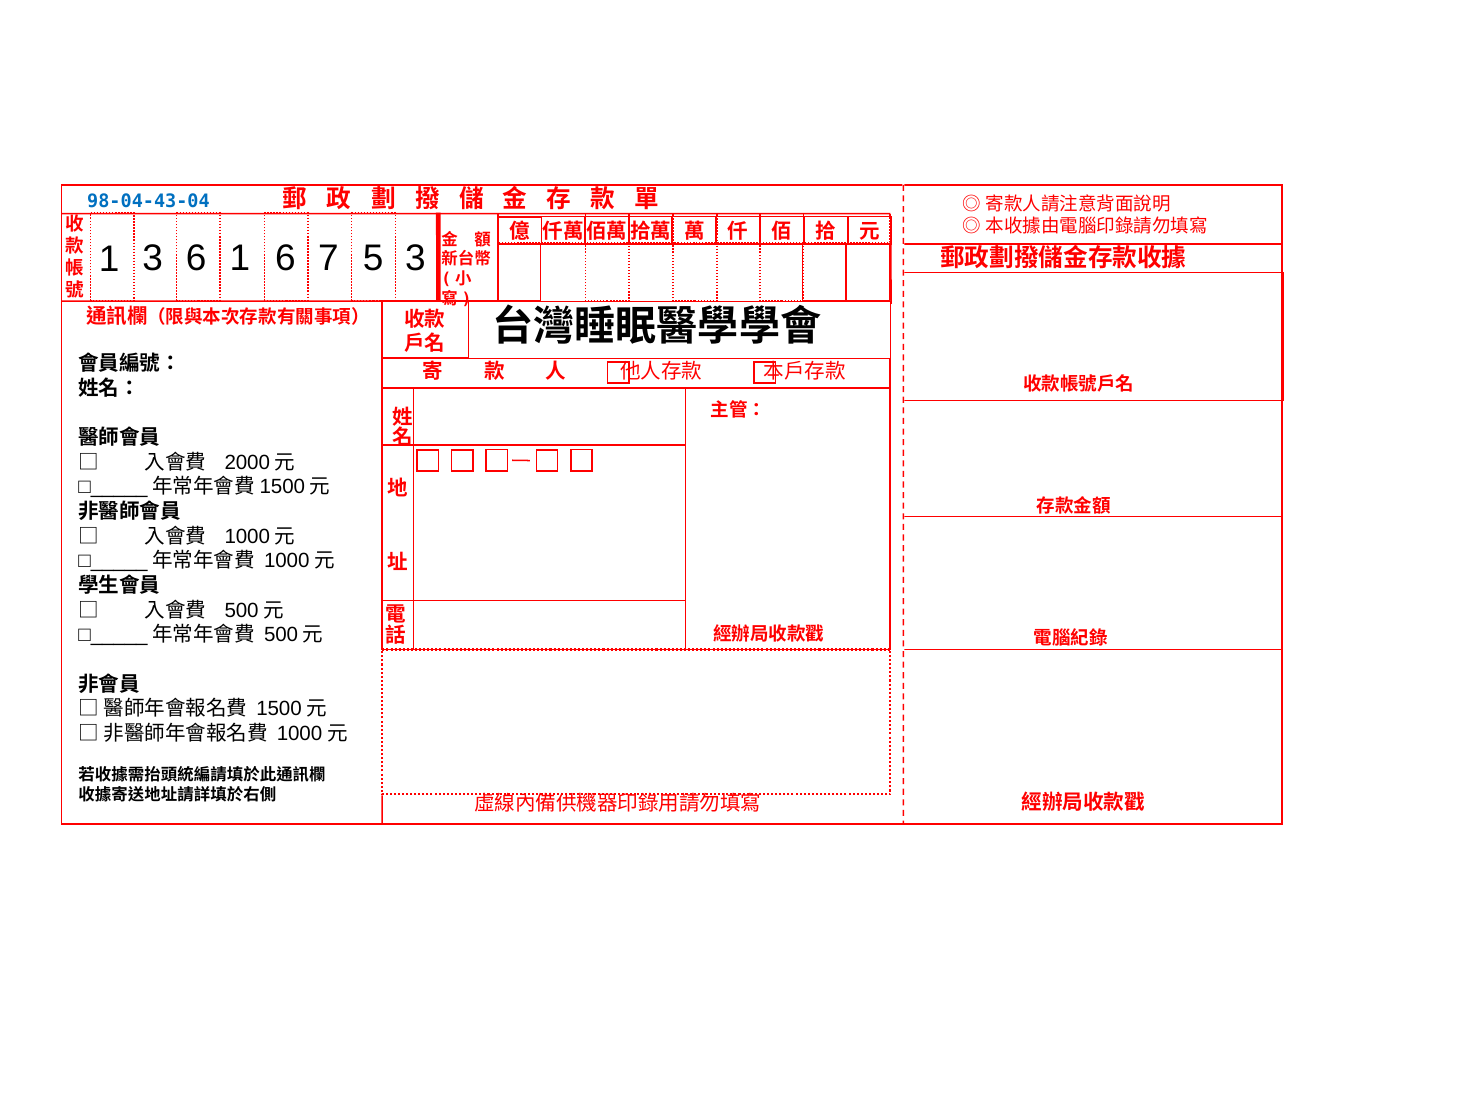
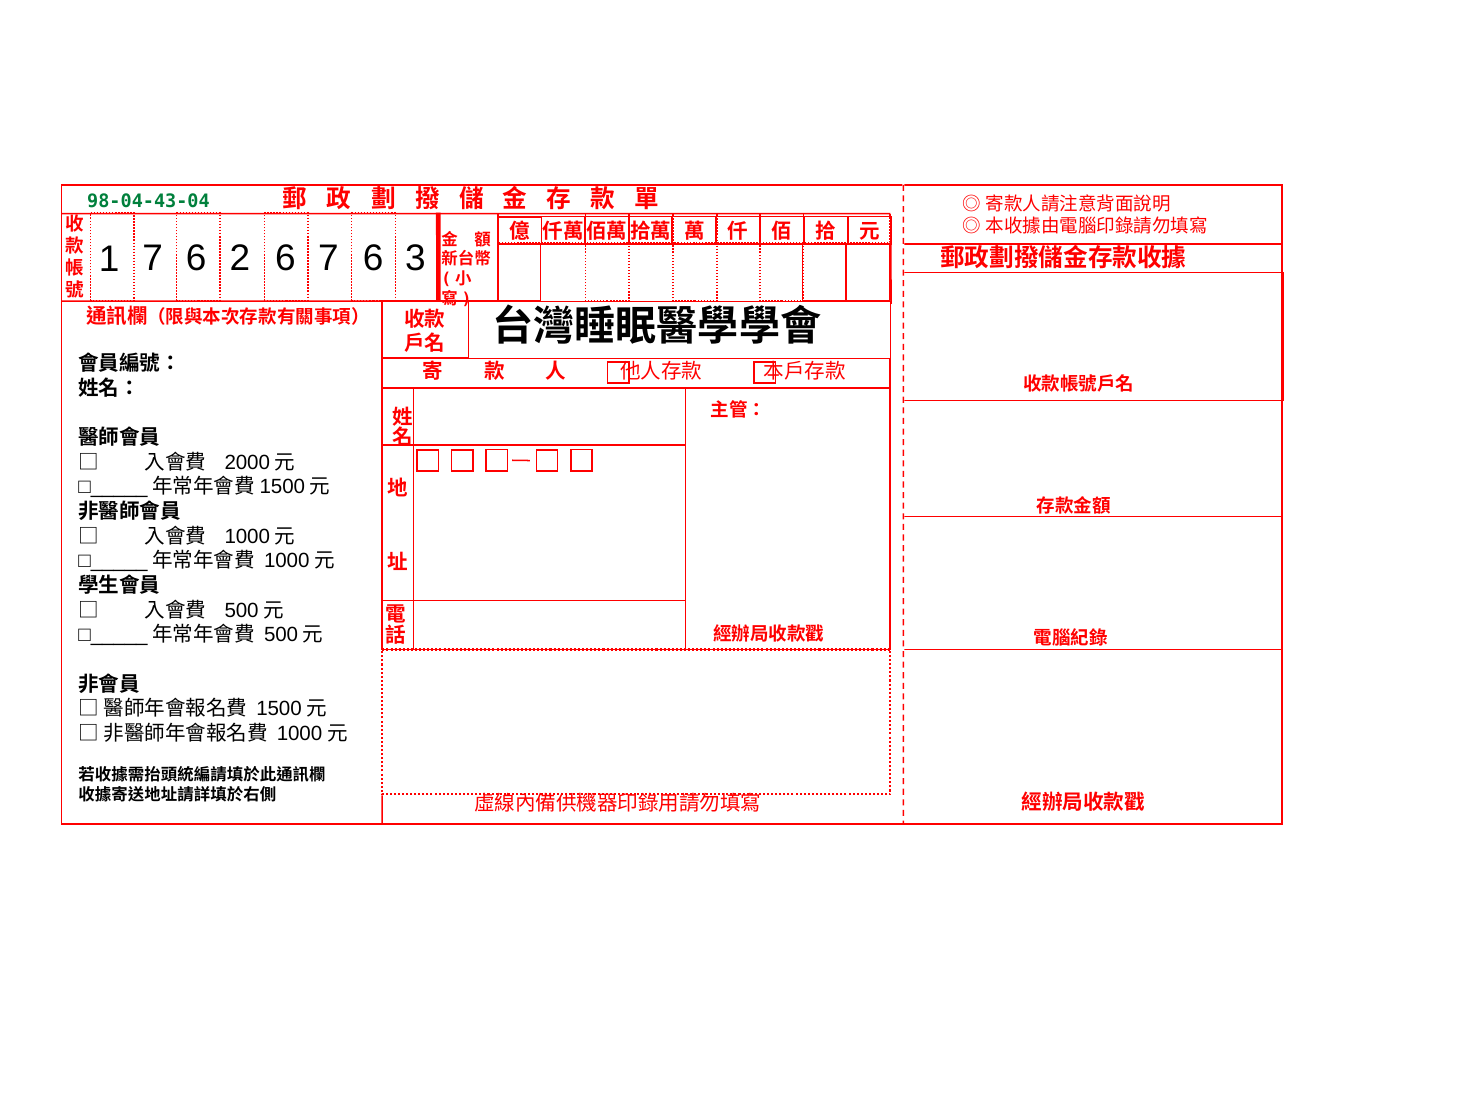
98-04-43-04 colour: blue -> green
6 1: 1 -> 2
1 3: 3 -> 7
6 7 5: 5 -> 6
